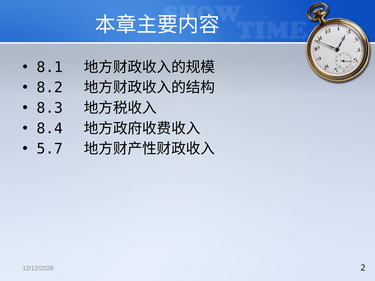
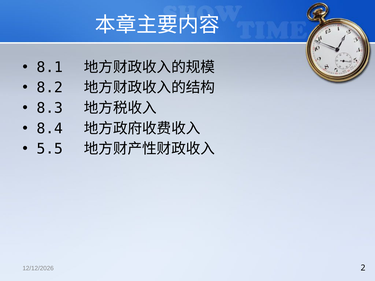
5.7: 5.7 -> 5.5
